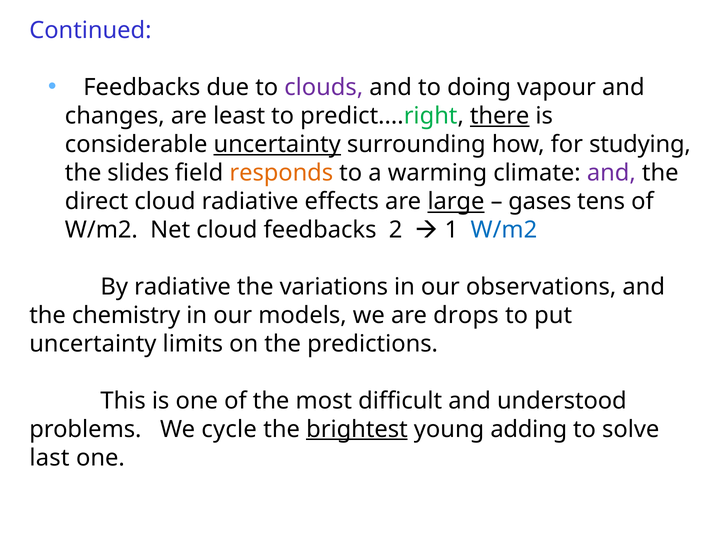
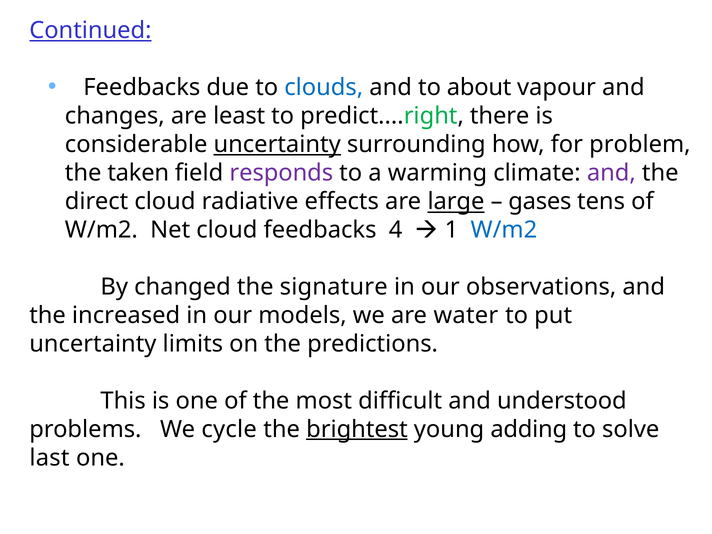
Continued underline: none -> present
clouds colour: purple -> blue
doing: doing -> about
there underline: present -> none
studying: studying -> problem
slides: slides -> taken
responds colour: orange -> purple
2: 2 -> 4
By radiative: radiative -> changed
variations: variations -> signature
chemistry: chemistry -> increased
drops: drops -> water
